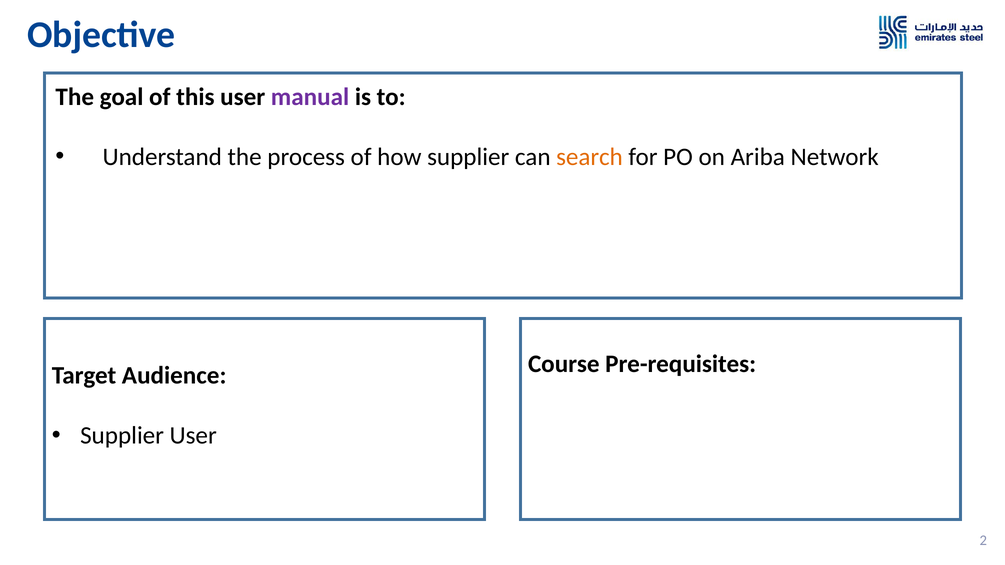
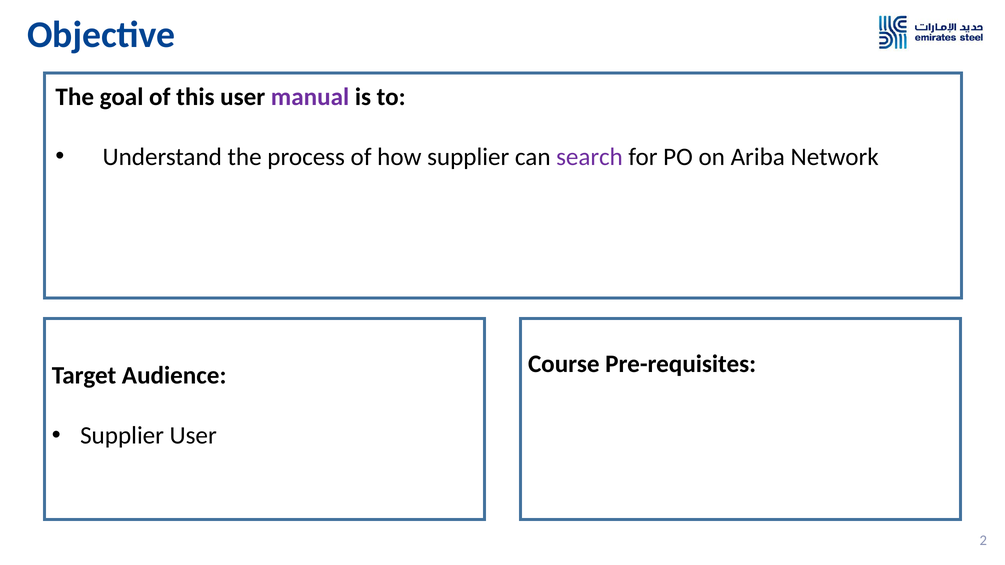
search colour: orange -> purple
